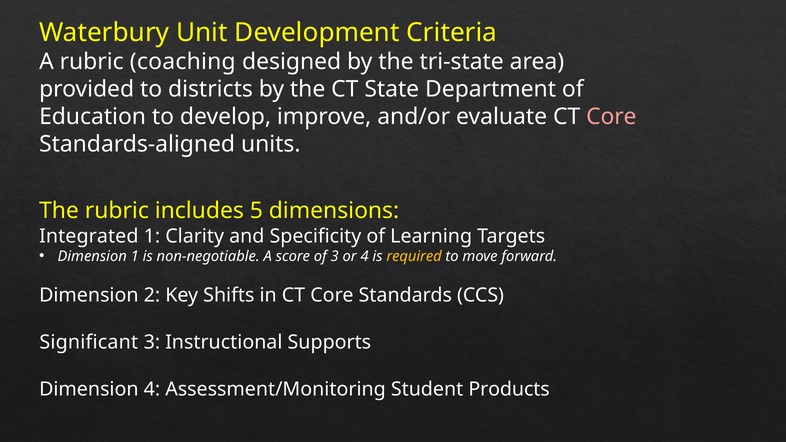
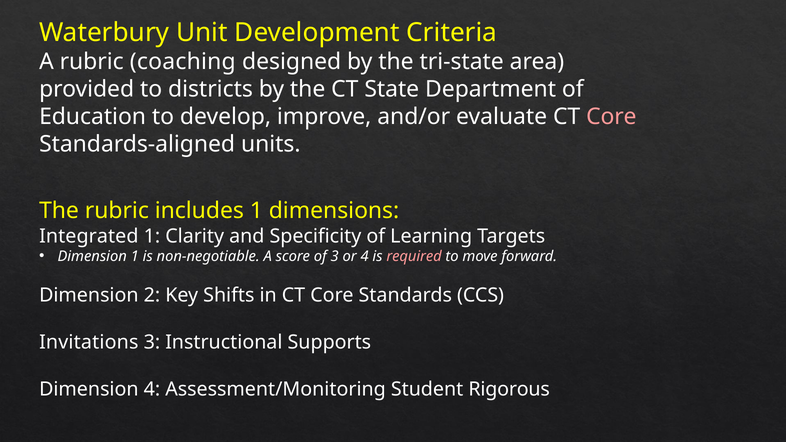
includes 5: 5 -> 1
required colour: yellow -> pink
Significant: Significant -> Invitations
Products: Products -> Rigorous
